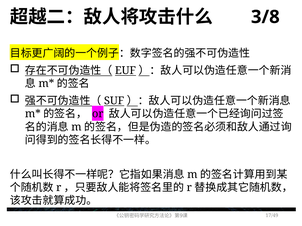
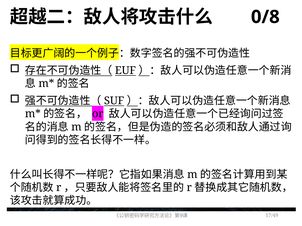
3/8: 3/8 -> 0/8
